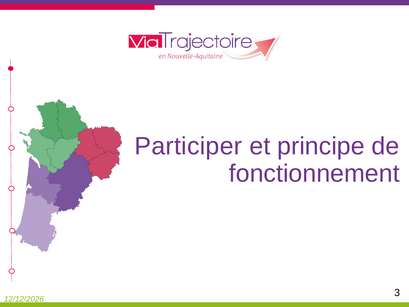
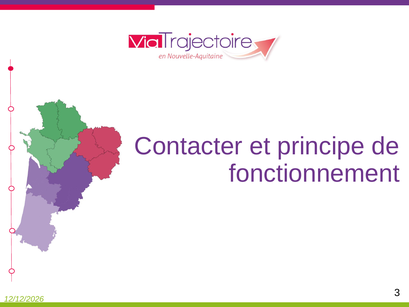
Participer: Participer -> Contacter
